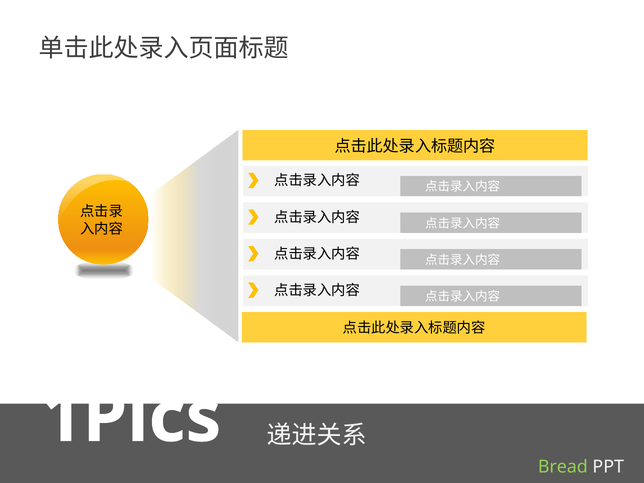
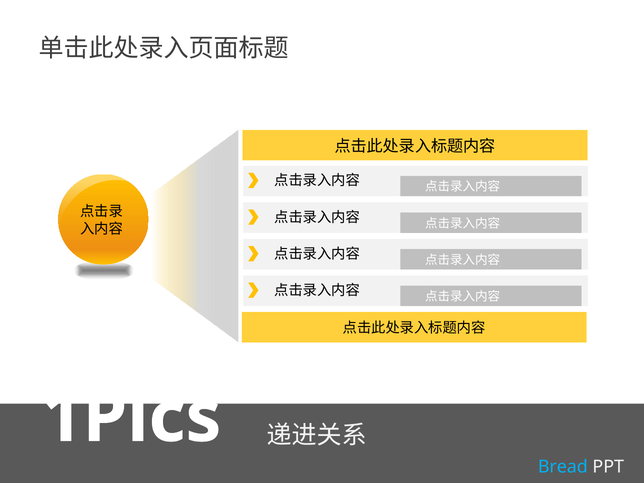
Bread colour: light green -> light blue
